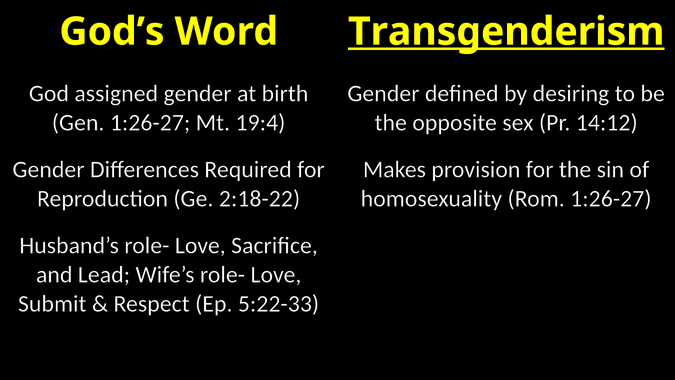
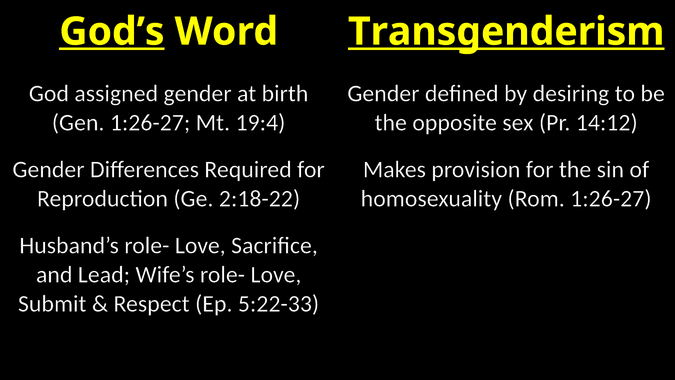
God’s underline: none -> present
